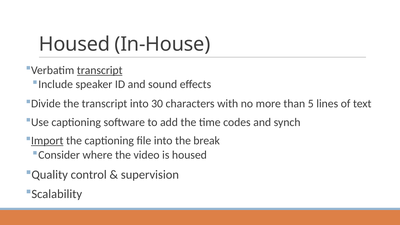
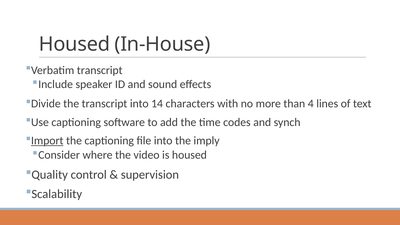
transcript at (100, 70) underline: present -> none
30: 30 -> 14
5: 5 -> 4
break: break -> imply
